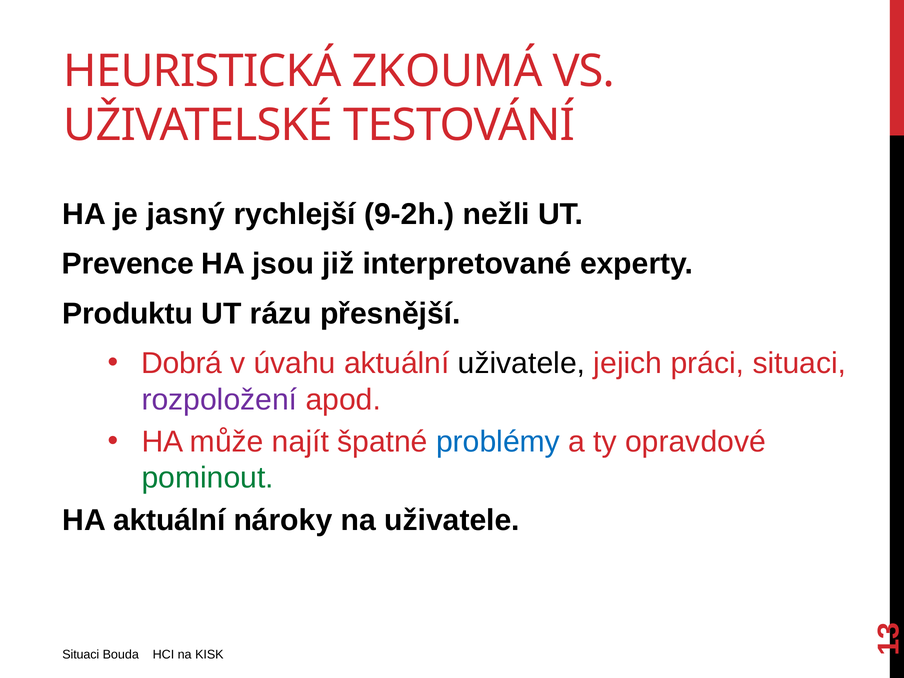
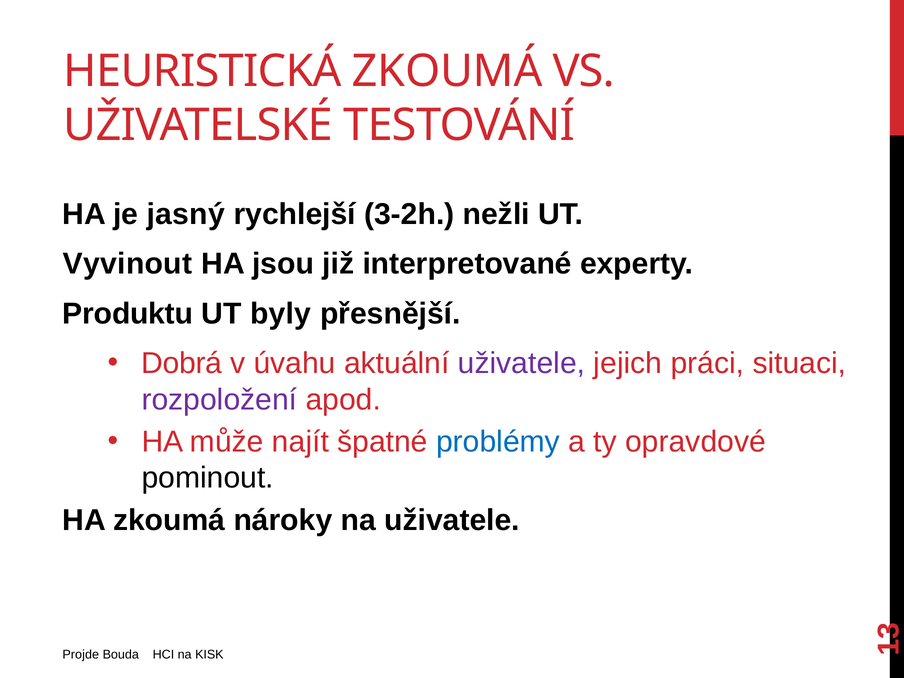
9-2h: 9-2h -> 3-2h
Prevence: Prevence -> Vyvinout
rázu: rázu -> byly
uživatele at (522, 363) colour: black -> purple
pominout colour: green -> black
HA aktuální: aktuální -> zkoumá
Situaci at (81, 655): Situaci -> Projde
